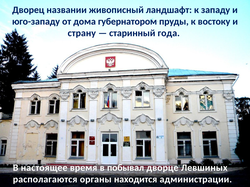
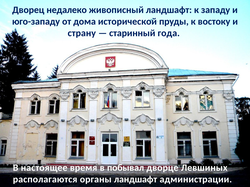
названии: названии -> недалеко
губернатором: губернатором -> исторической
органы находится: находится -> ландшафт
